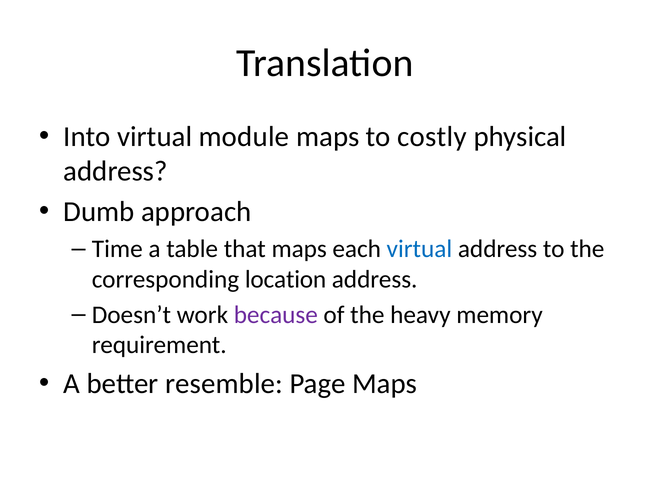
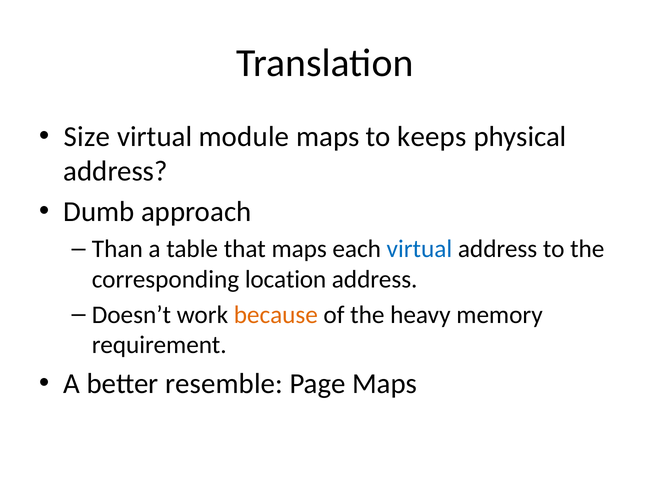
Into: Into -> Size
costly: costly -> keeps
Time: Time -> Than
because colour: purple -> orange
